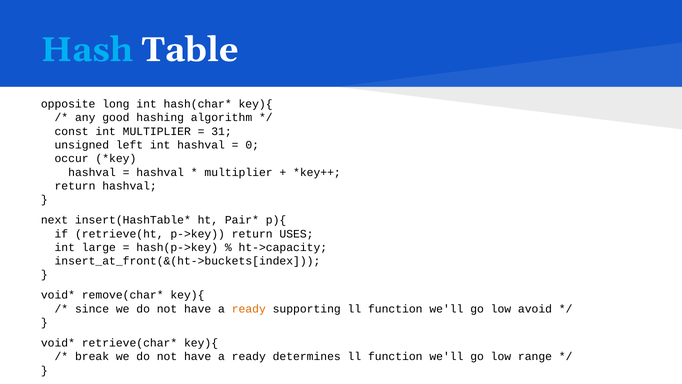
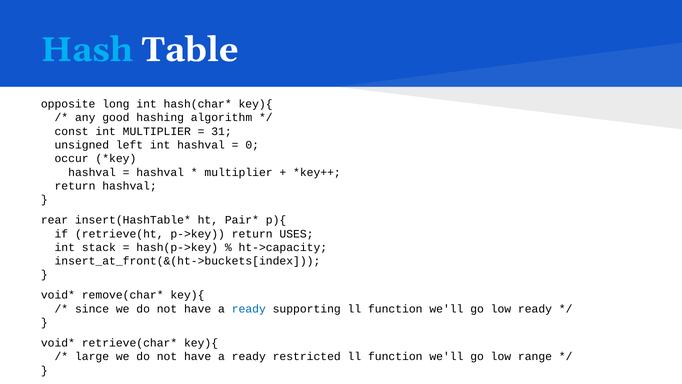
next: next -> rear
large: large -> stack
ready at (249, 309) colour: orange -> blue
low avoid: avoid -> ready
break: break -> large
determines: determines -> restricted
